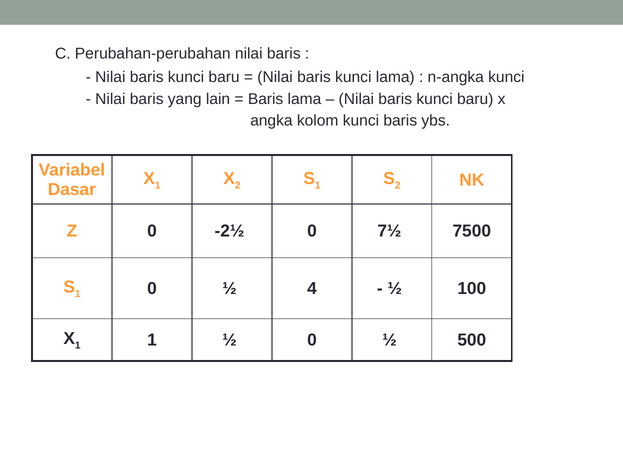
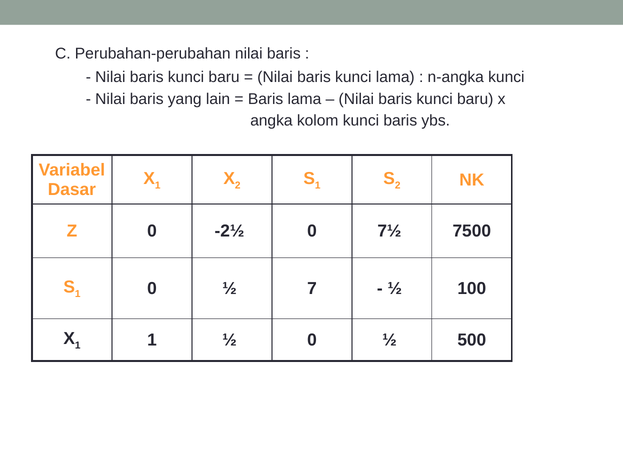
4: 4 -> 7
